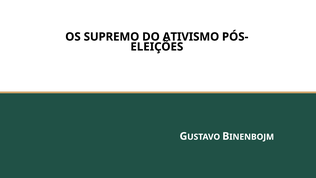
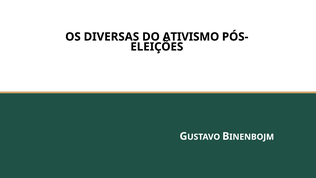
SUPREMO: SUPREMO -> DIVERSAS
